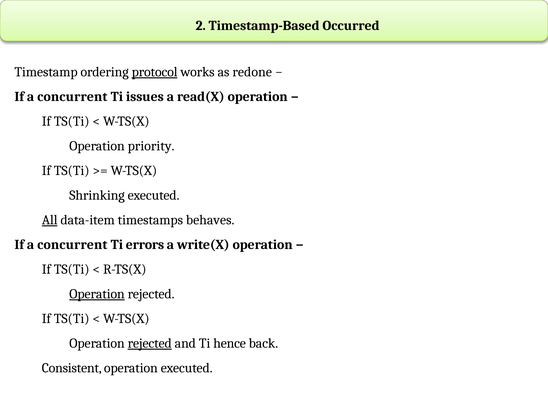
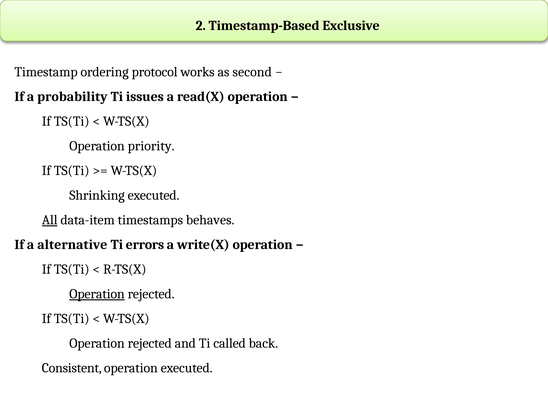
Occurred: Occurred -> Exclusive
protocol underline: present -> none
redone: redone -> second
concurrent at (72, 97): concurrent -> probability
concurrent at (72, 245): concurrent -> alternative
rejected at (150, 343) underline: present -> none
hence: hence -> called
